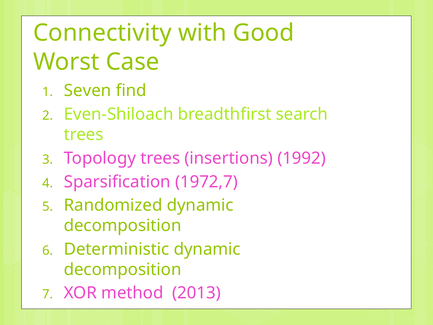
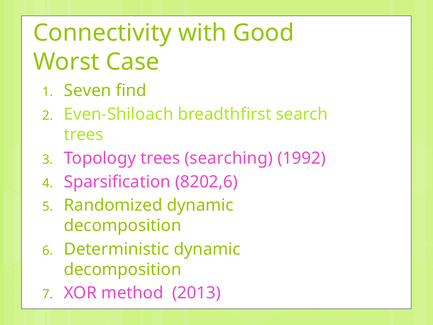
insertions: insertions -> searching
1972,7: 1972,7 -> 8202,6
